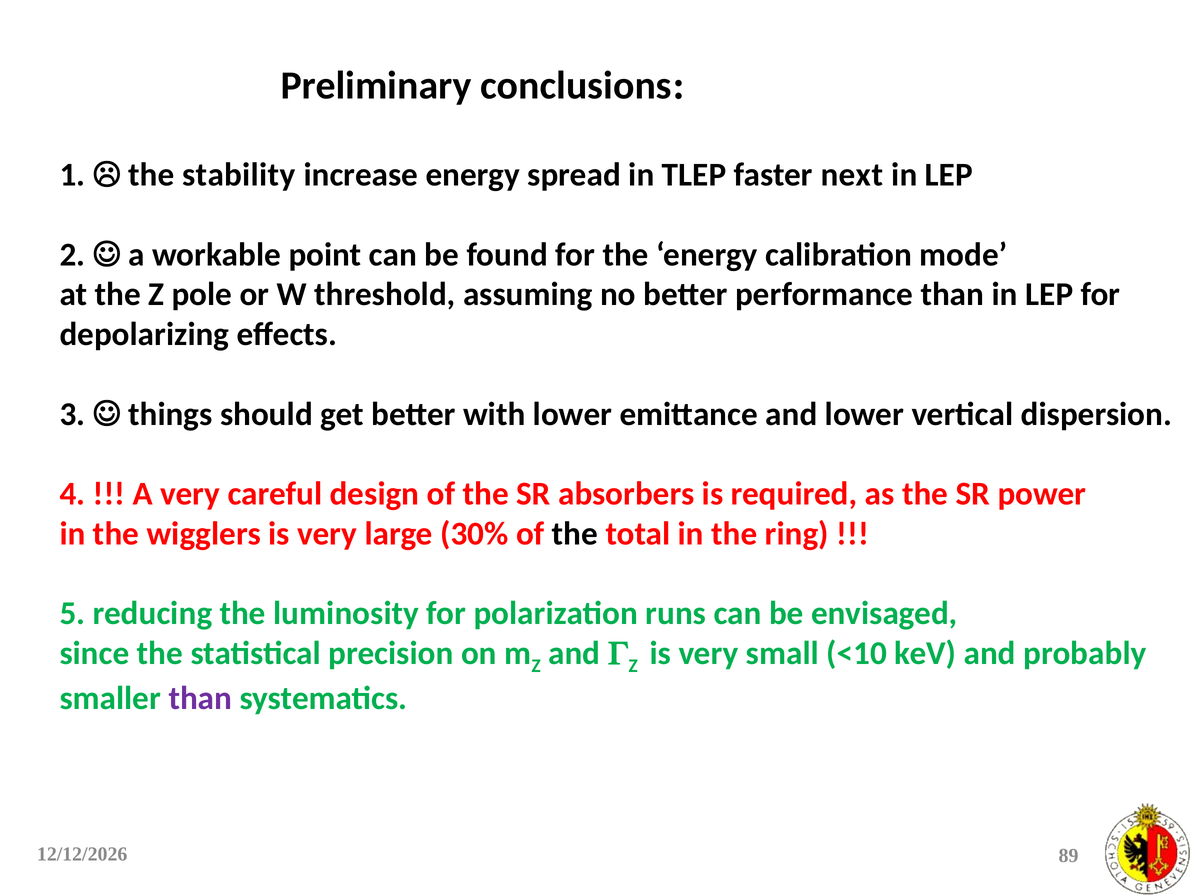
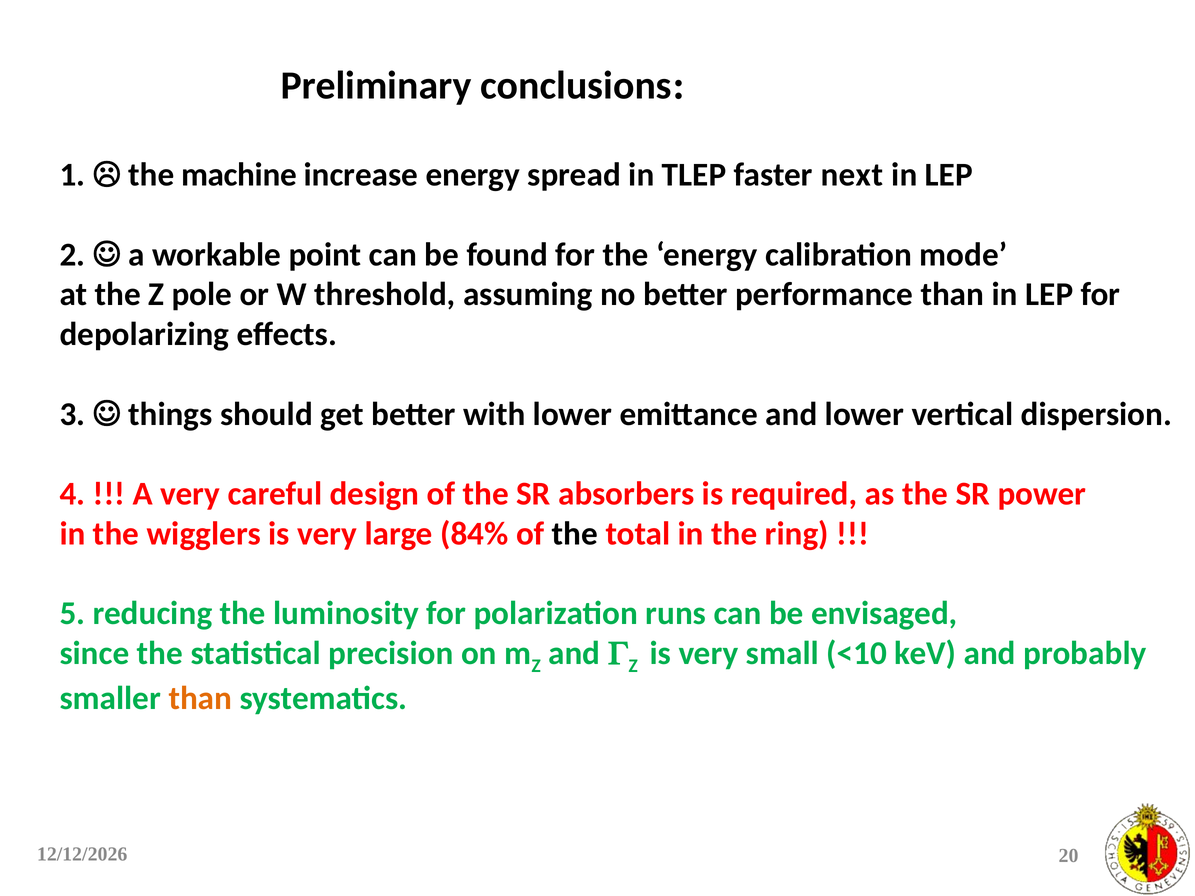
stability: stability -> machine
30%: 30% -> 84%
than at (200, 699) colour: purple -> orange
89: 89 -> 20
